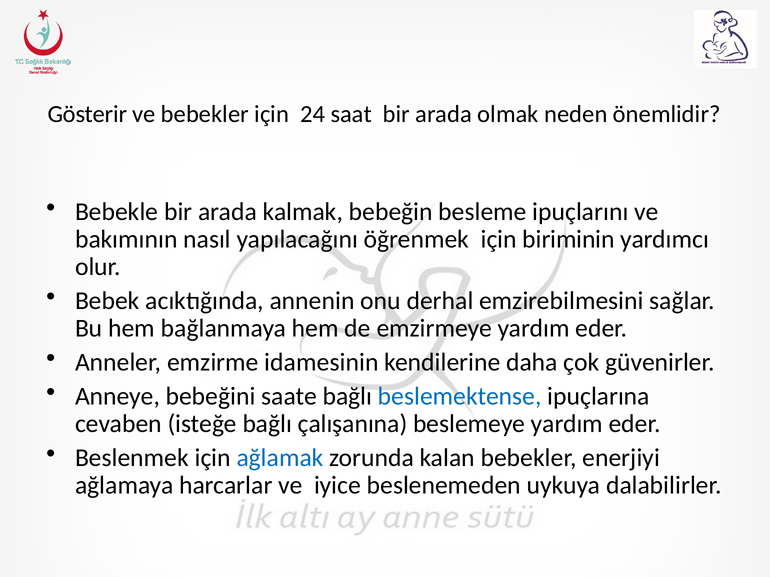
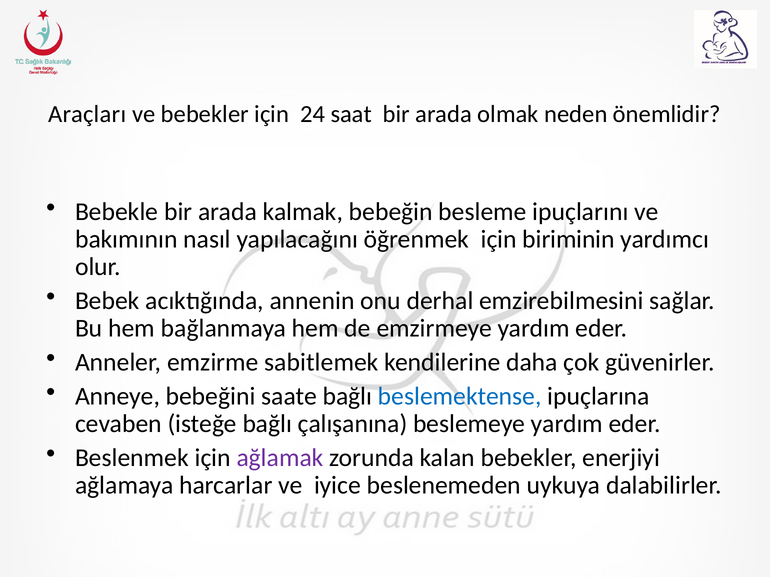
Gösterir: Gösterir -> Araçları
idamesinin: idamesinin -> sabitlemek
ağlamak colour: blue -> purple
